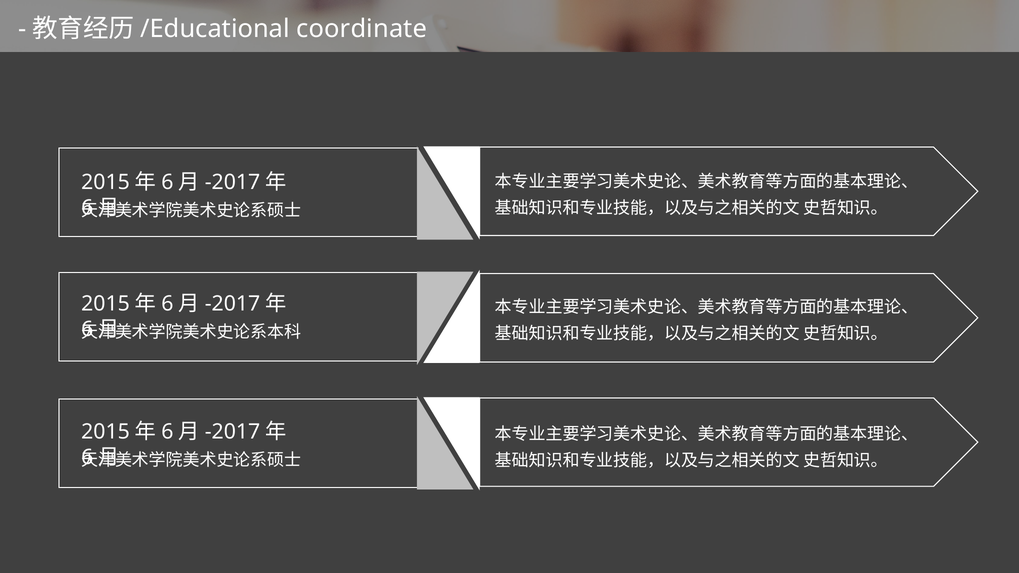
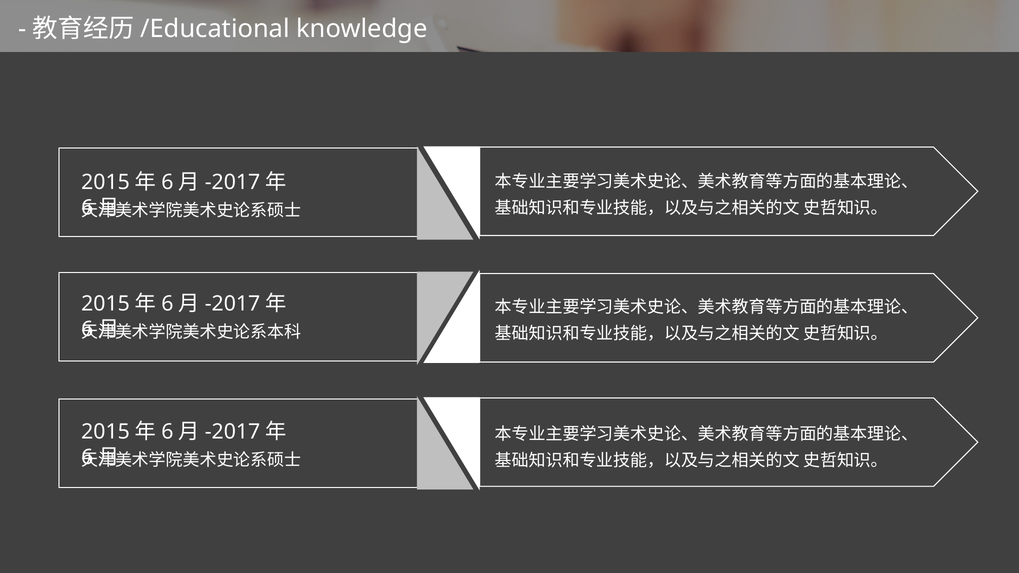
coordinate: coordinate -> knowledge
